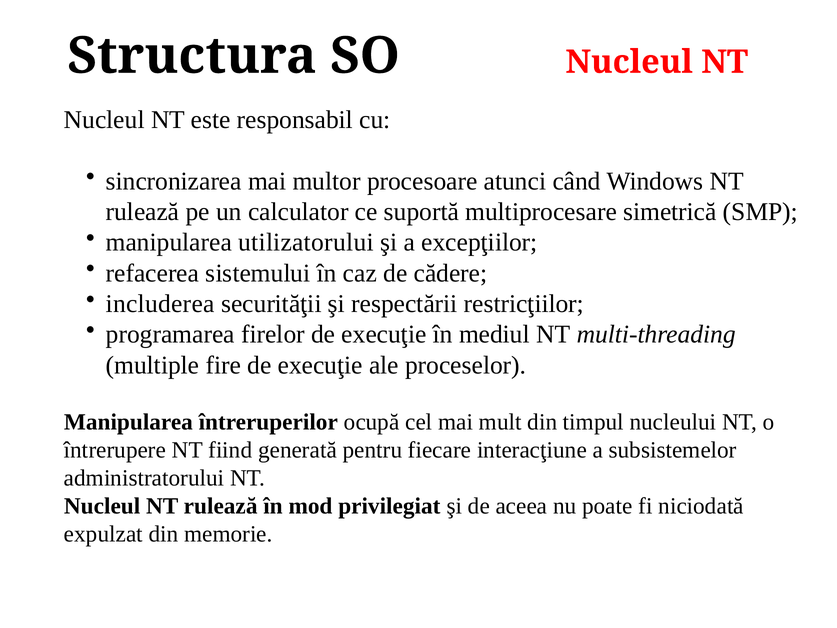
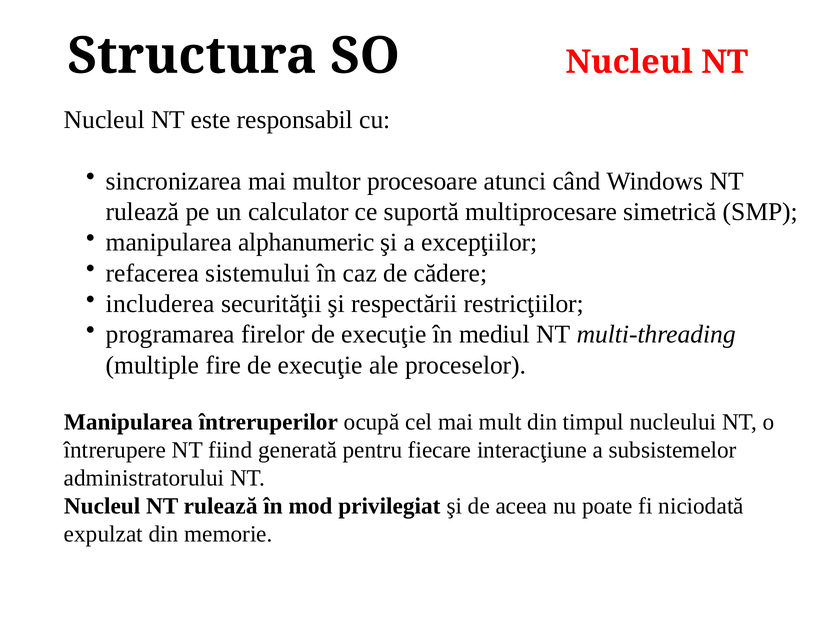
utilizatorului: utilizatorului -> alphanumeric
